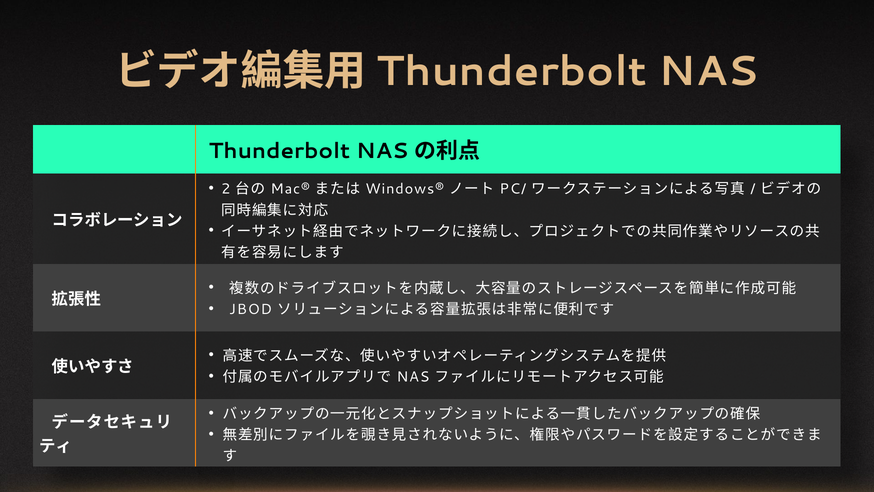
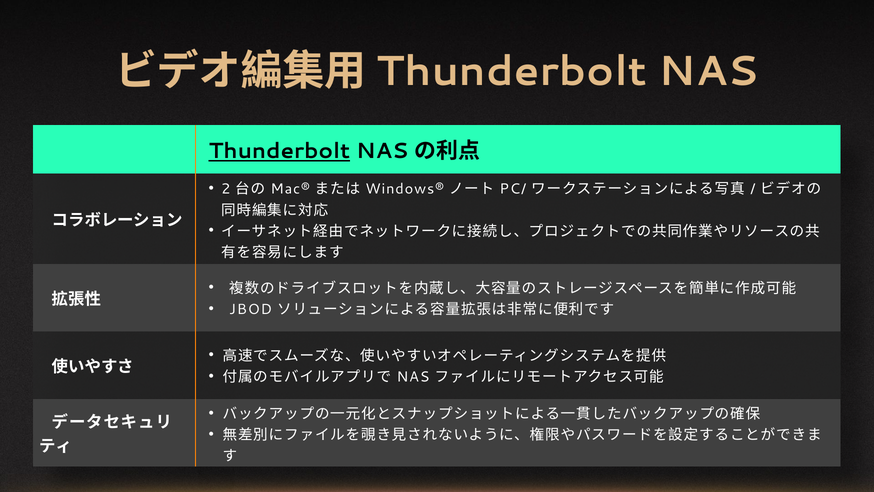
Thunderbolt underline: none -> present
